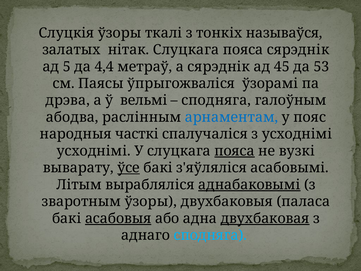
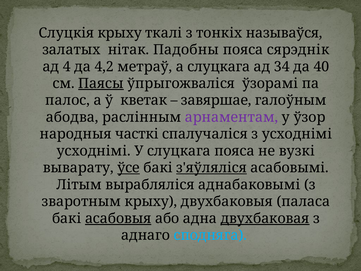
Слуцкія ўзоры: ўзоры -> крыху
нітак Слуцкага: Слуцкага -> Падобны
5: 5 -> 4
4,4: 4,4 -> 4,2
а сярэднік: сярэднік -> слуцкага
45: 45 -> 34
53: 53 -> 40
Паясы underline: none -> present
дрэва: дрэва -> палос
вельмі: вельмі -> кветак
сподняга at (216, 100): сподняга -> завяршае
арнаментам colour: blue -> purple
пояс: пояс -> ўзор
пояса at (235, 151) underline: present -> none
з'яўляліся underline: none -> present
аднабаковымі underline: present -> none
зваротным ўзоры: ўзоры -> крыху
